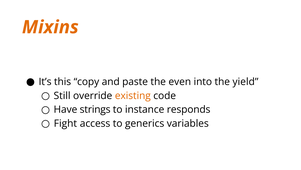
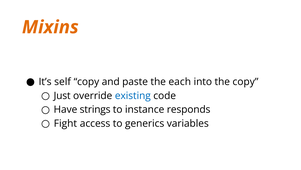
this: this -> self
even: even -> each
the yield: yield -> copy
Still: Still -> Just
existing colour: orange -> blue
